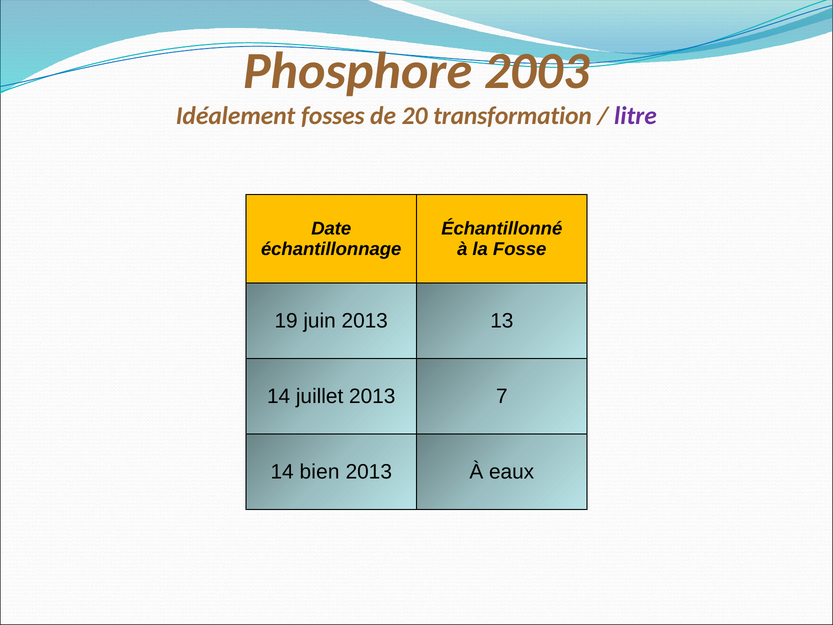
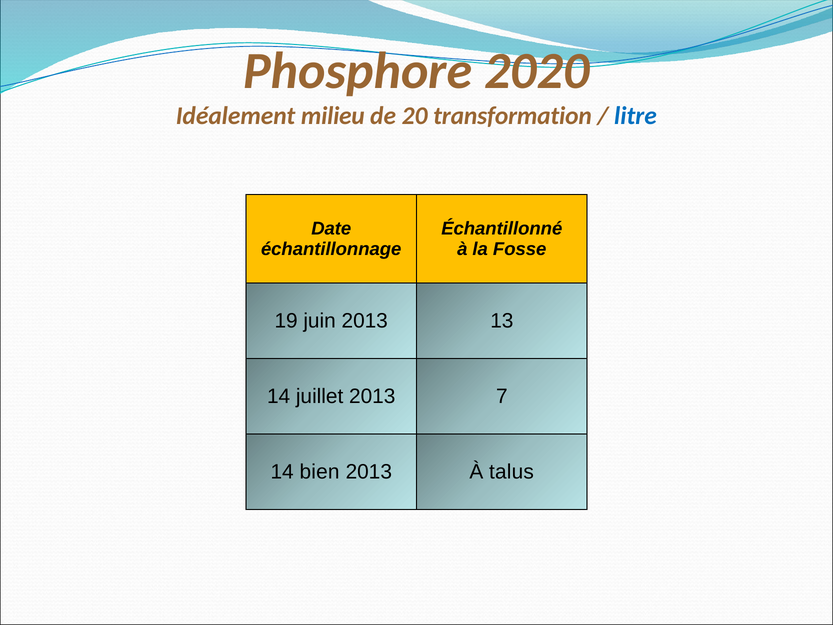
2003: 2003 -> 2020
fosses: fosses -> milieu
litre colour: purple -> blue
eaux: eaux -> talus
